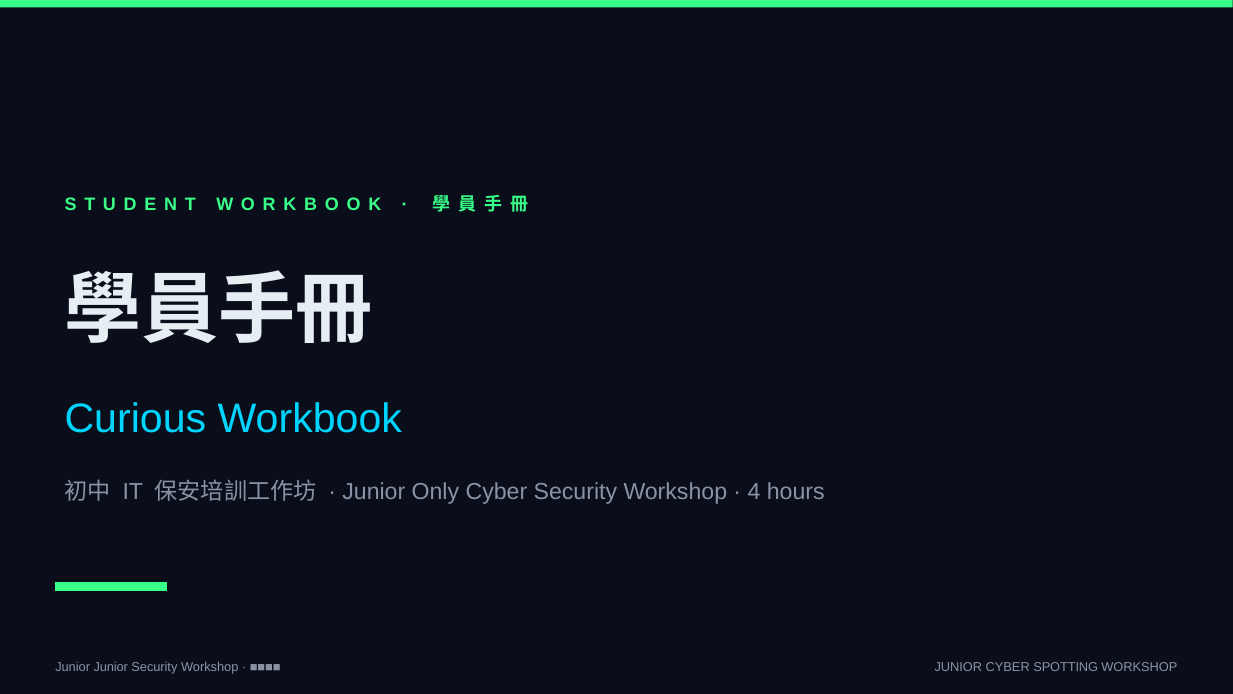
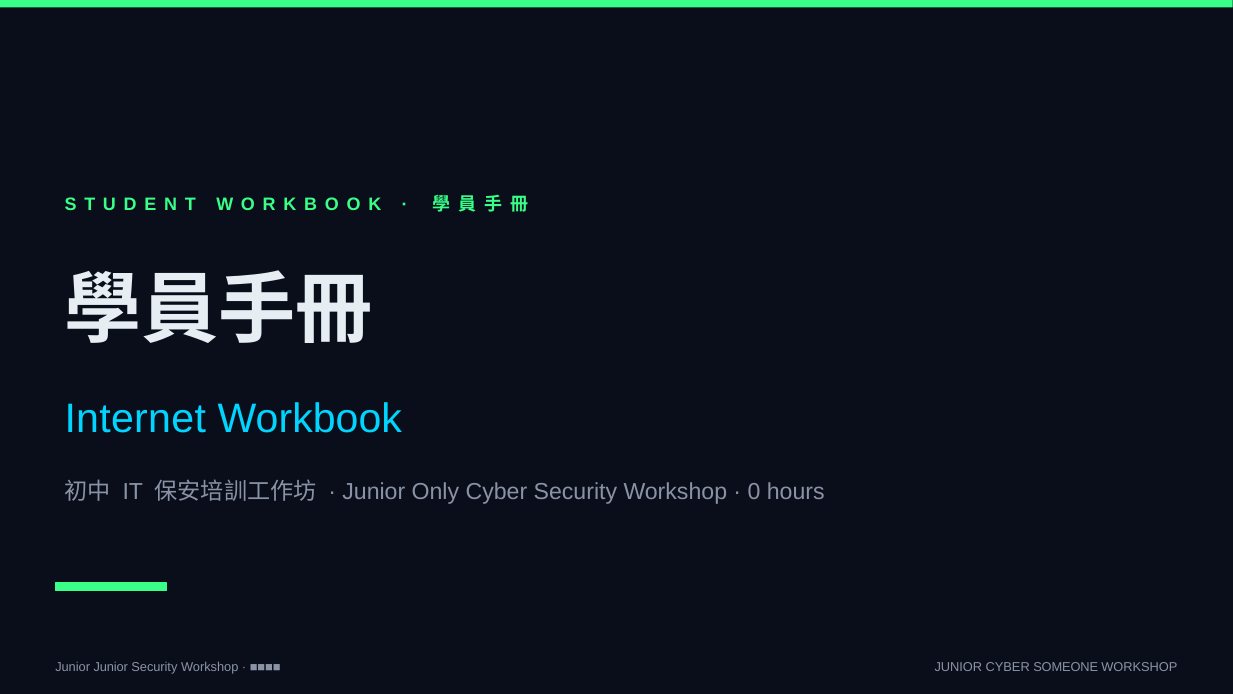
Curious: Curious -> Internet
4: 4 -> 0
SPOTTING: SPOTTING -> SOMEONE
